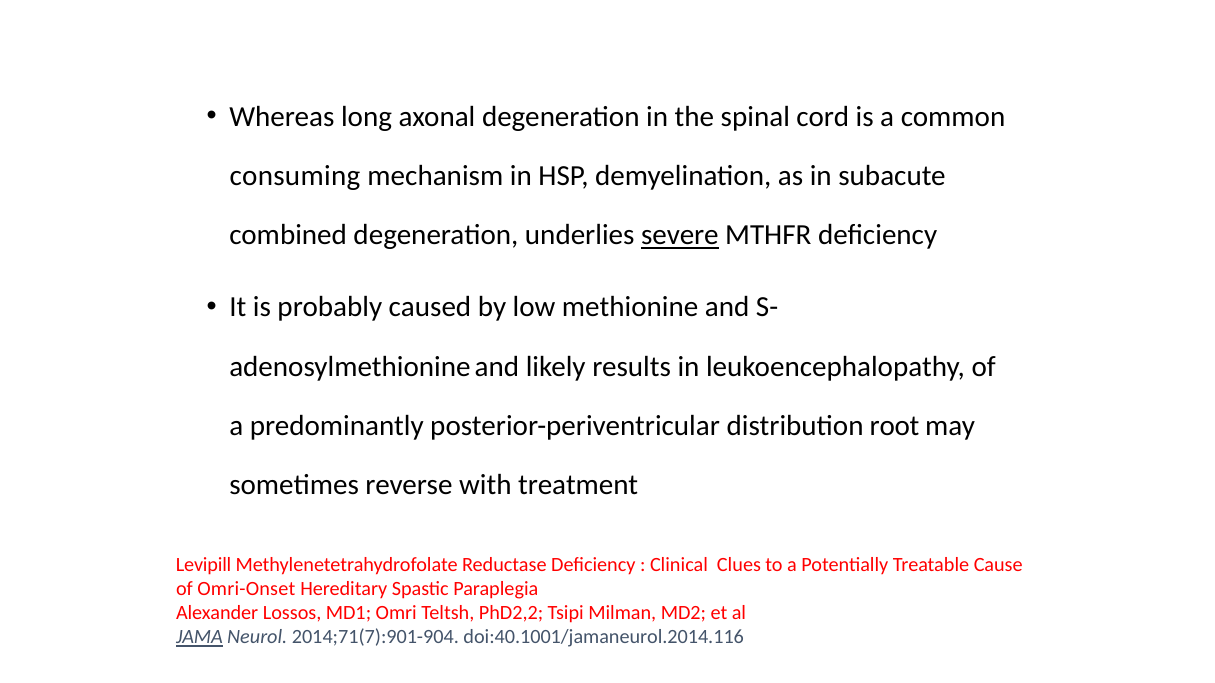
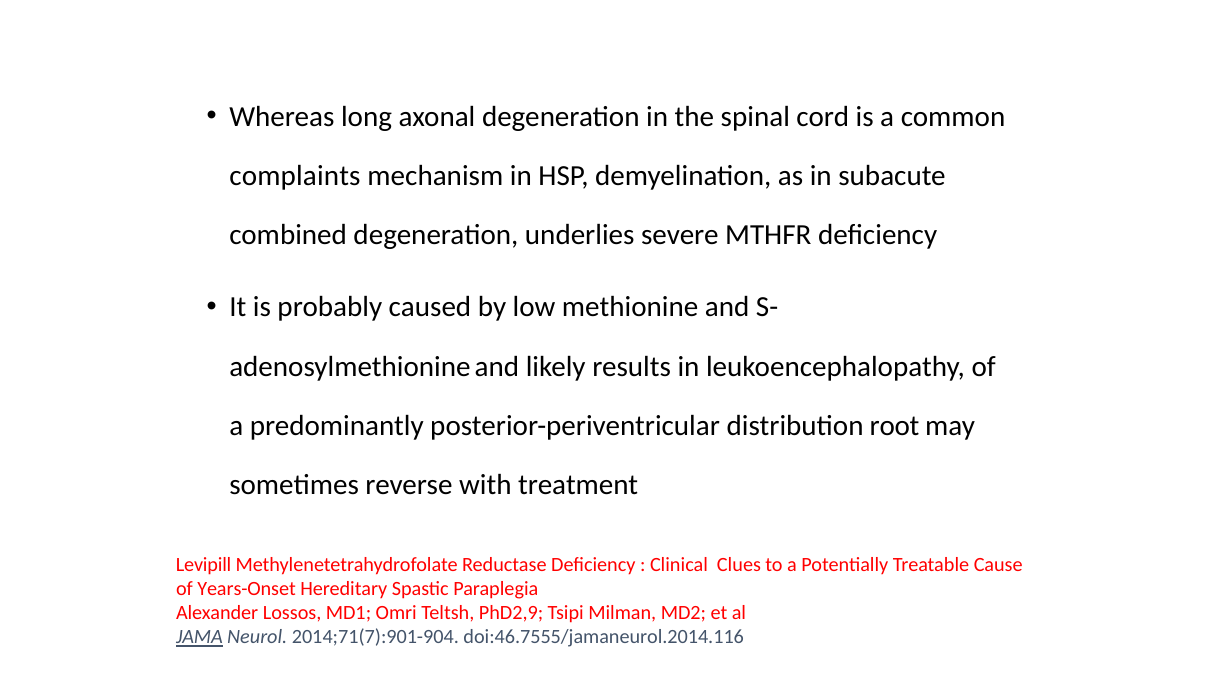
consuming: consuming -> complaints
severe underline: present -> none
Omri-Onset: Omri-Onset -> Years-Onset
PhD2,2: PhD2,2 -> PhD2,9
doi:40.1001/jamaneurol.2014.116: doi:40.1001/jamaneurol.2014.116 -> doi:46.7555/jamaneurol.2014.116
